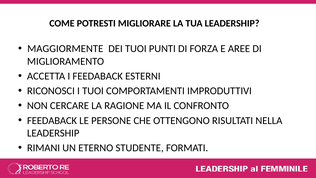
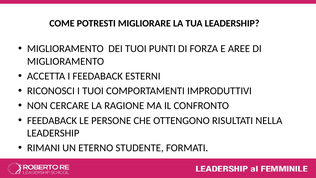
MAGGIORMENTE at (65, 49): MAGGIORMENTE -> MIGLIORAMENTO
